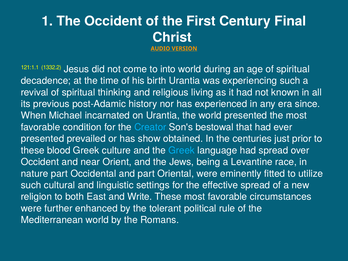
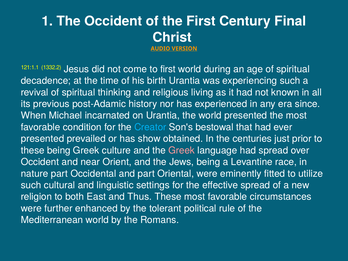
to into: into -> first
these blood: blood -> being
Greek at (182, 150) colour: light blue -> pink
Write: Write -> Thus
